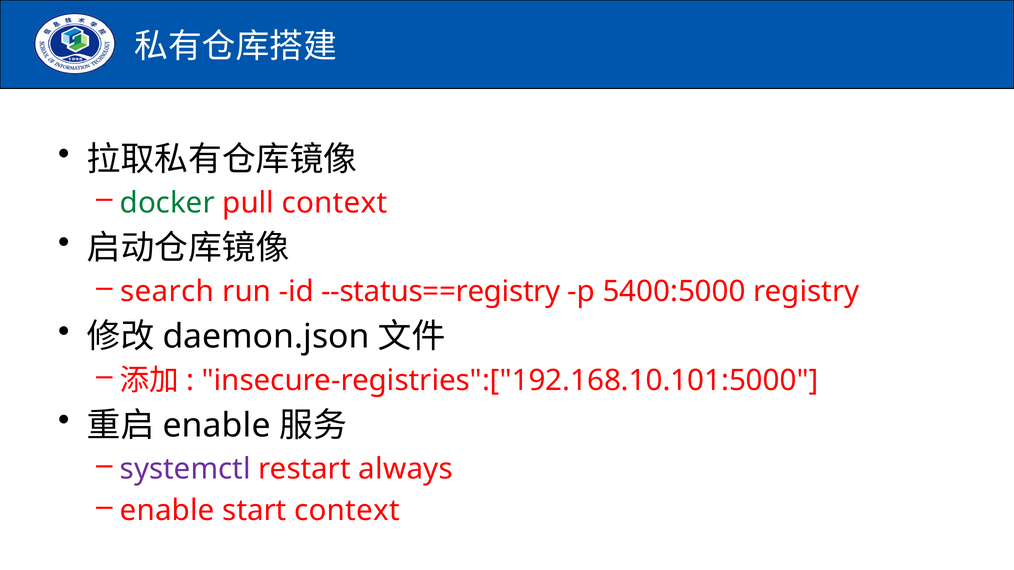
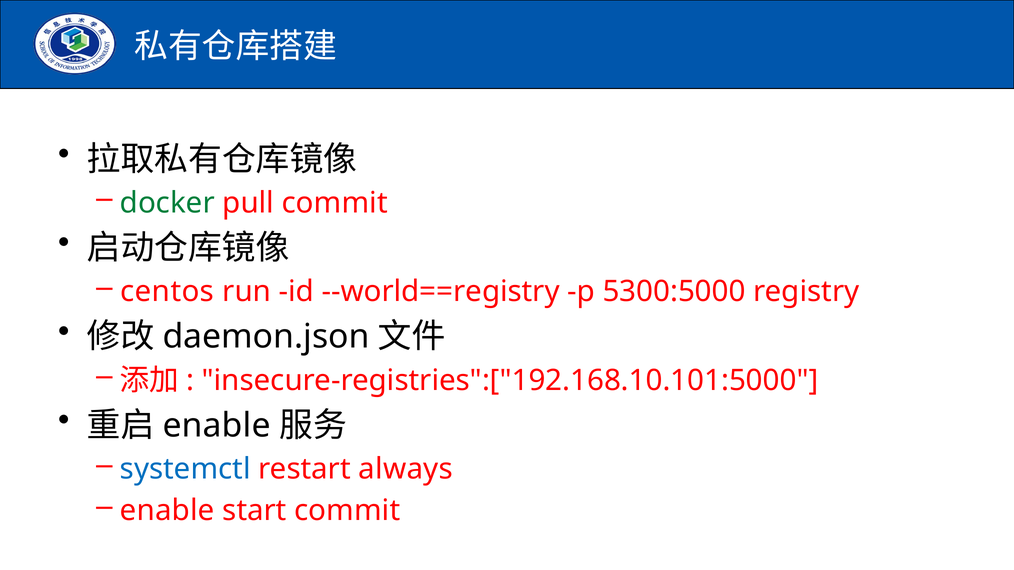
pull context: context -> commit
search: search -> centos
--status==registry: --status==registry -> --world==registry
5400:5000: 5400:5000 -> 5300:5000
systemctl colour: purple -> blue
start context: context -> commit
